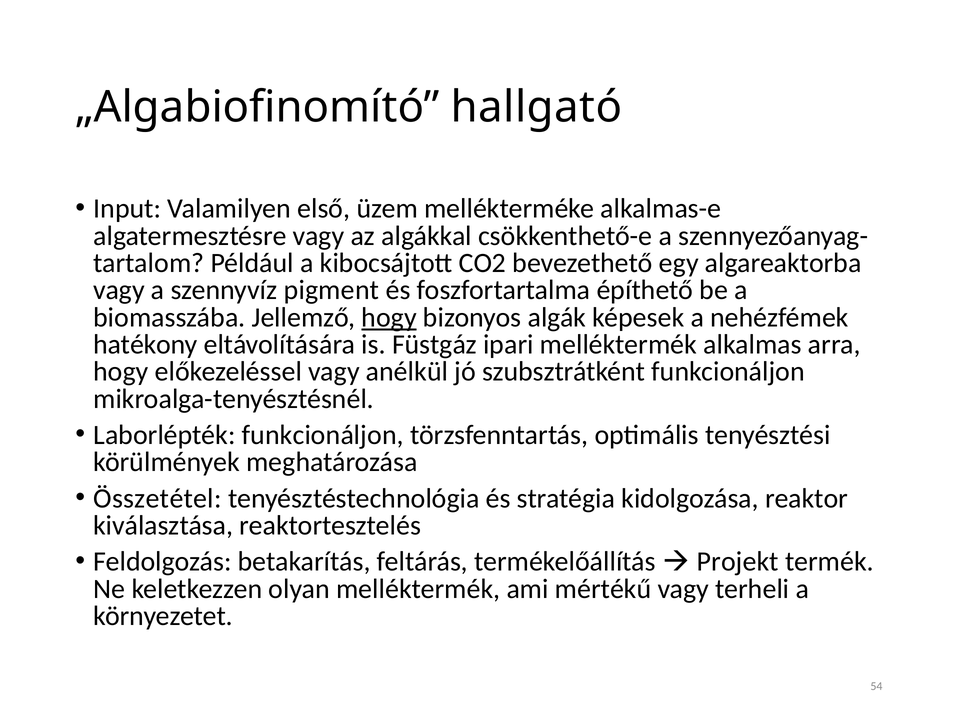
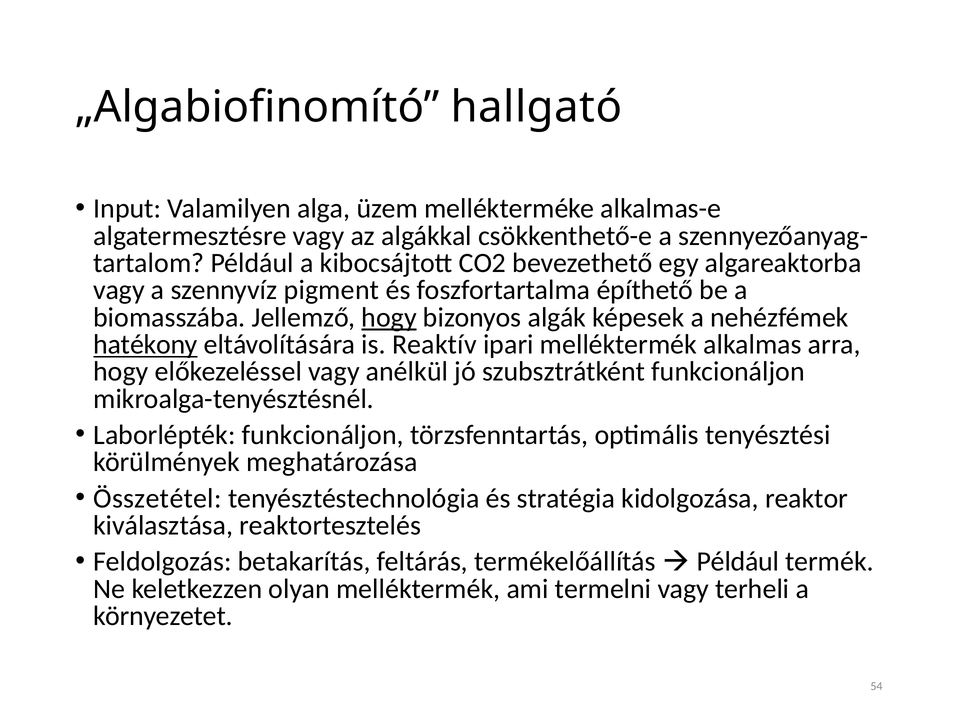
első: első -> alga
hatékony underline: none -> present
Füstgáz: Füstgáz -> Reaktív
Projekt at (738, 561): Projekt -> Például
mértékű: mértékű -> termelni
